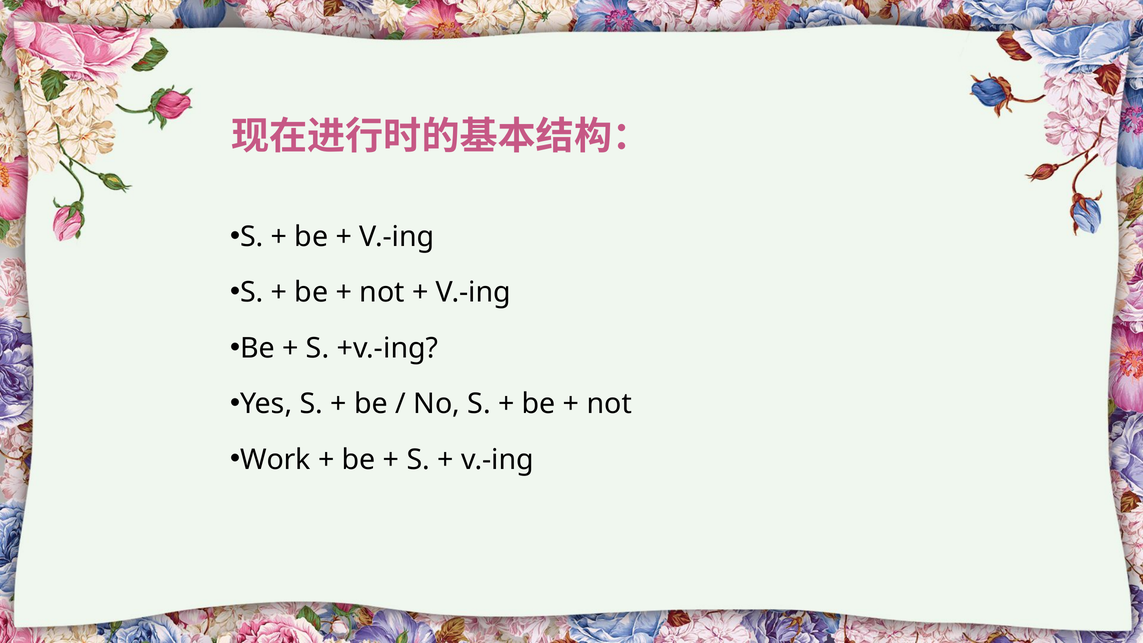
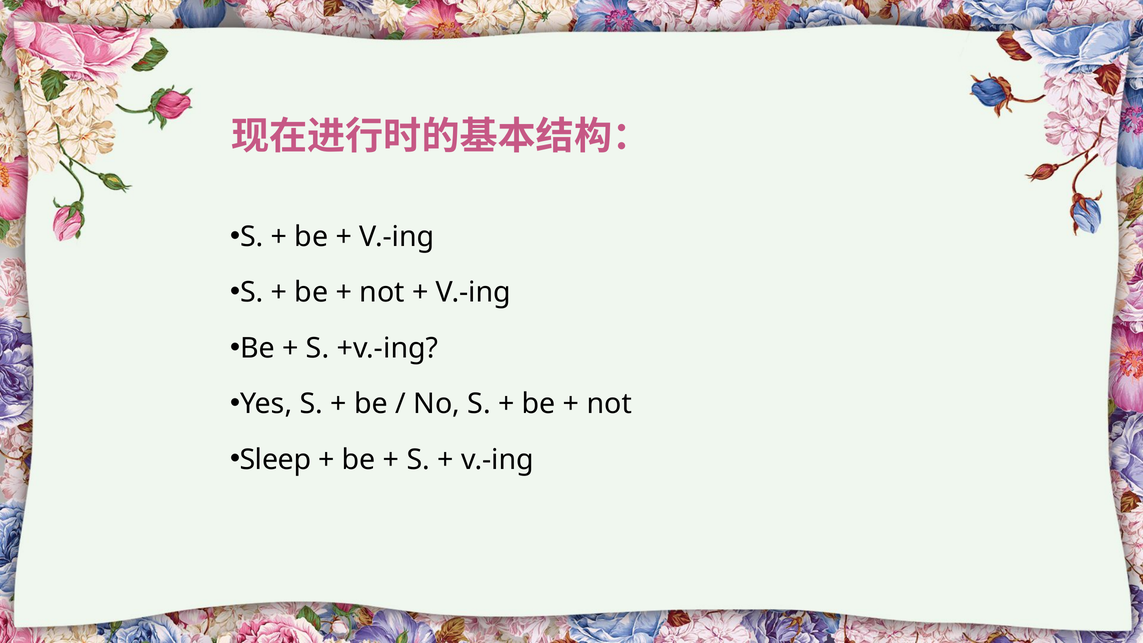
Work: Work -> Sleep
